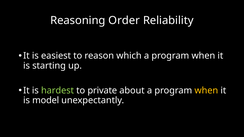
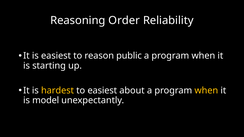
which: which -> public
hardest colour: light green -> yellow
to private: private -> easiest
